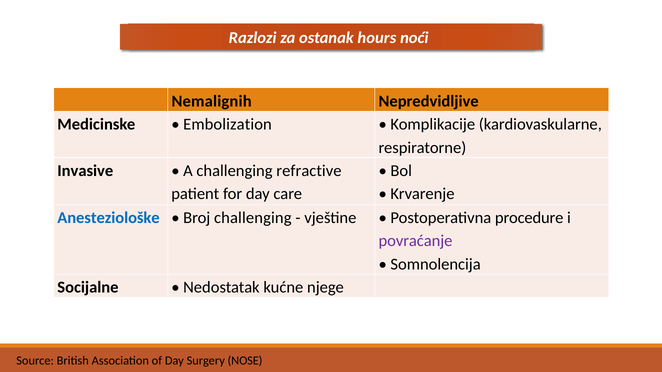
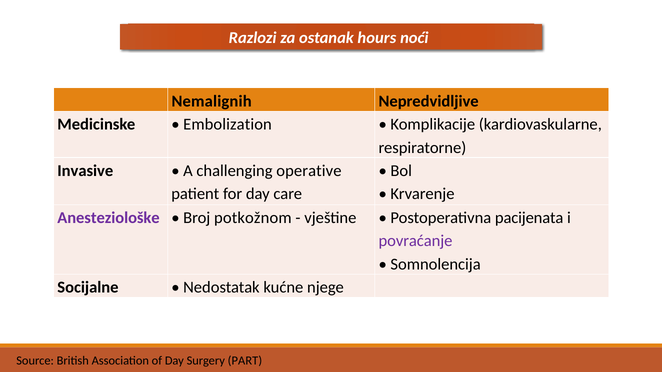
refractive: refractive -> operative
Anesteziološke colour: blue -> purple
Broj challenging: challenging -> potkožnom
procedure: procedure -> pacijenata
NOSE: NOSE -> PART
